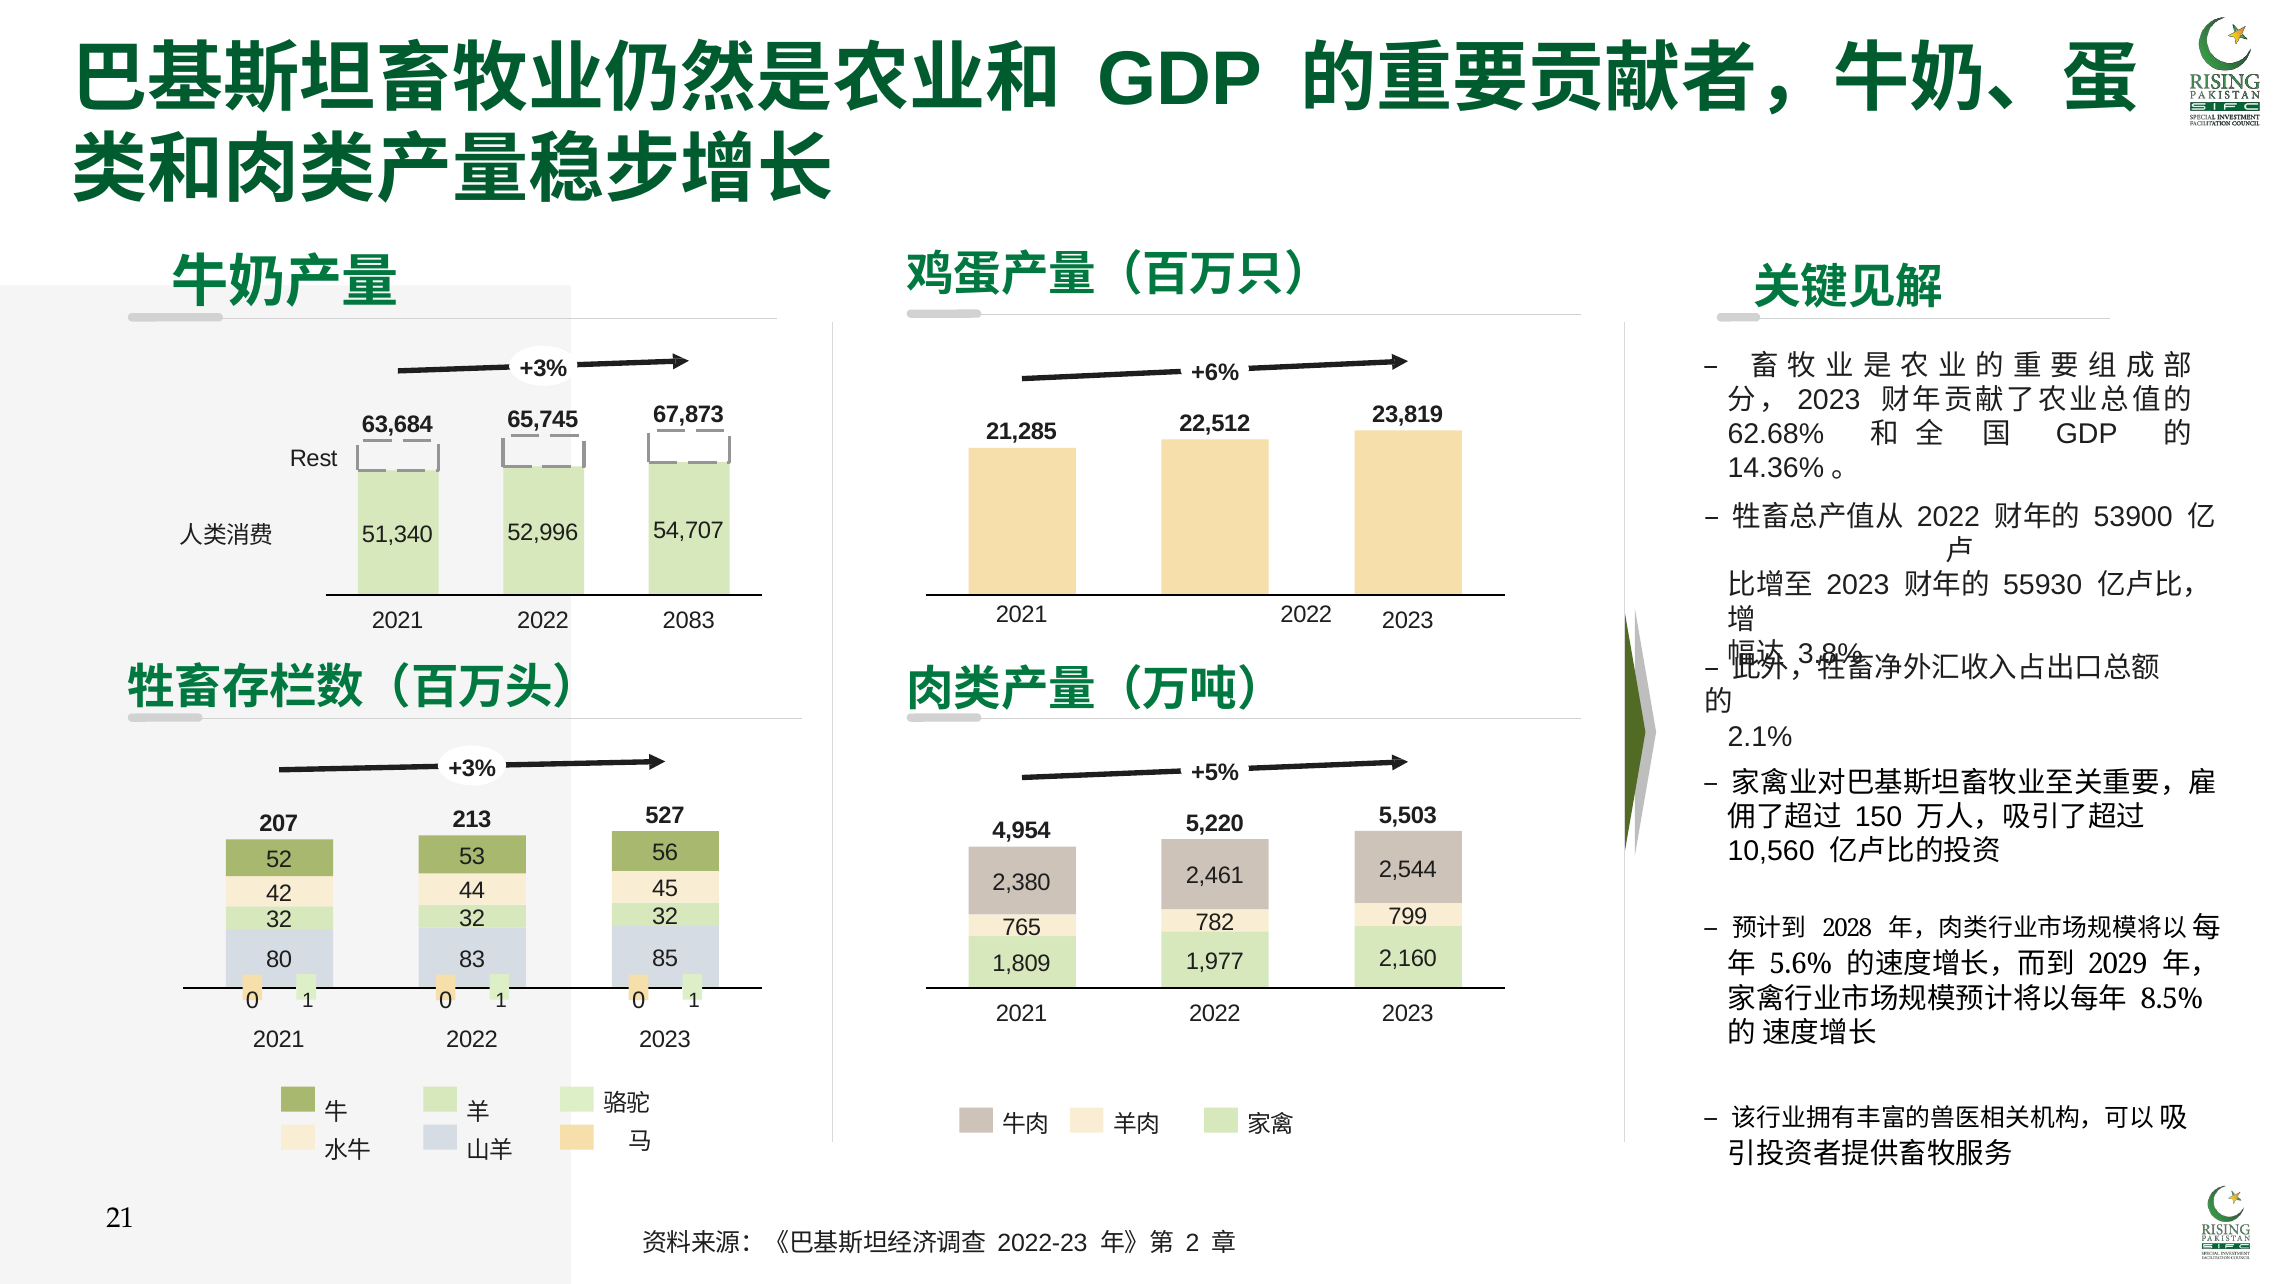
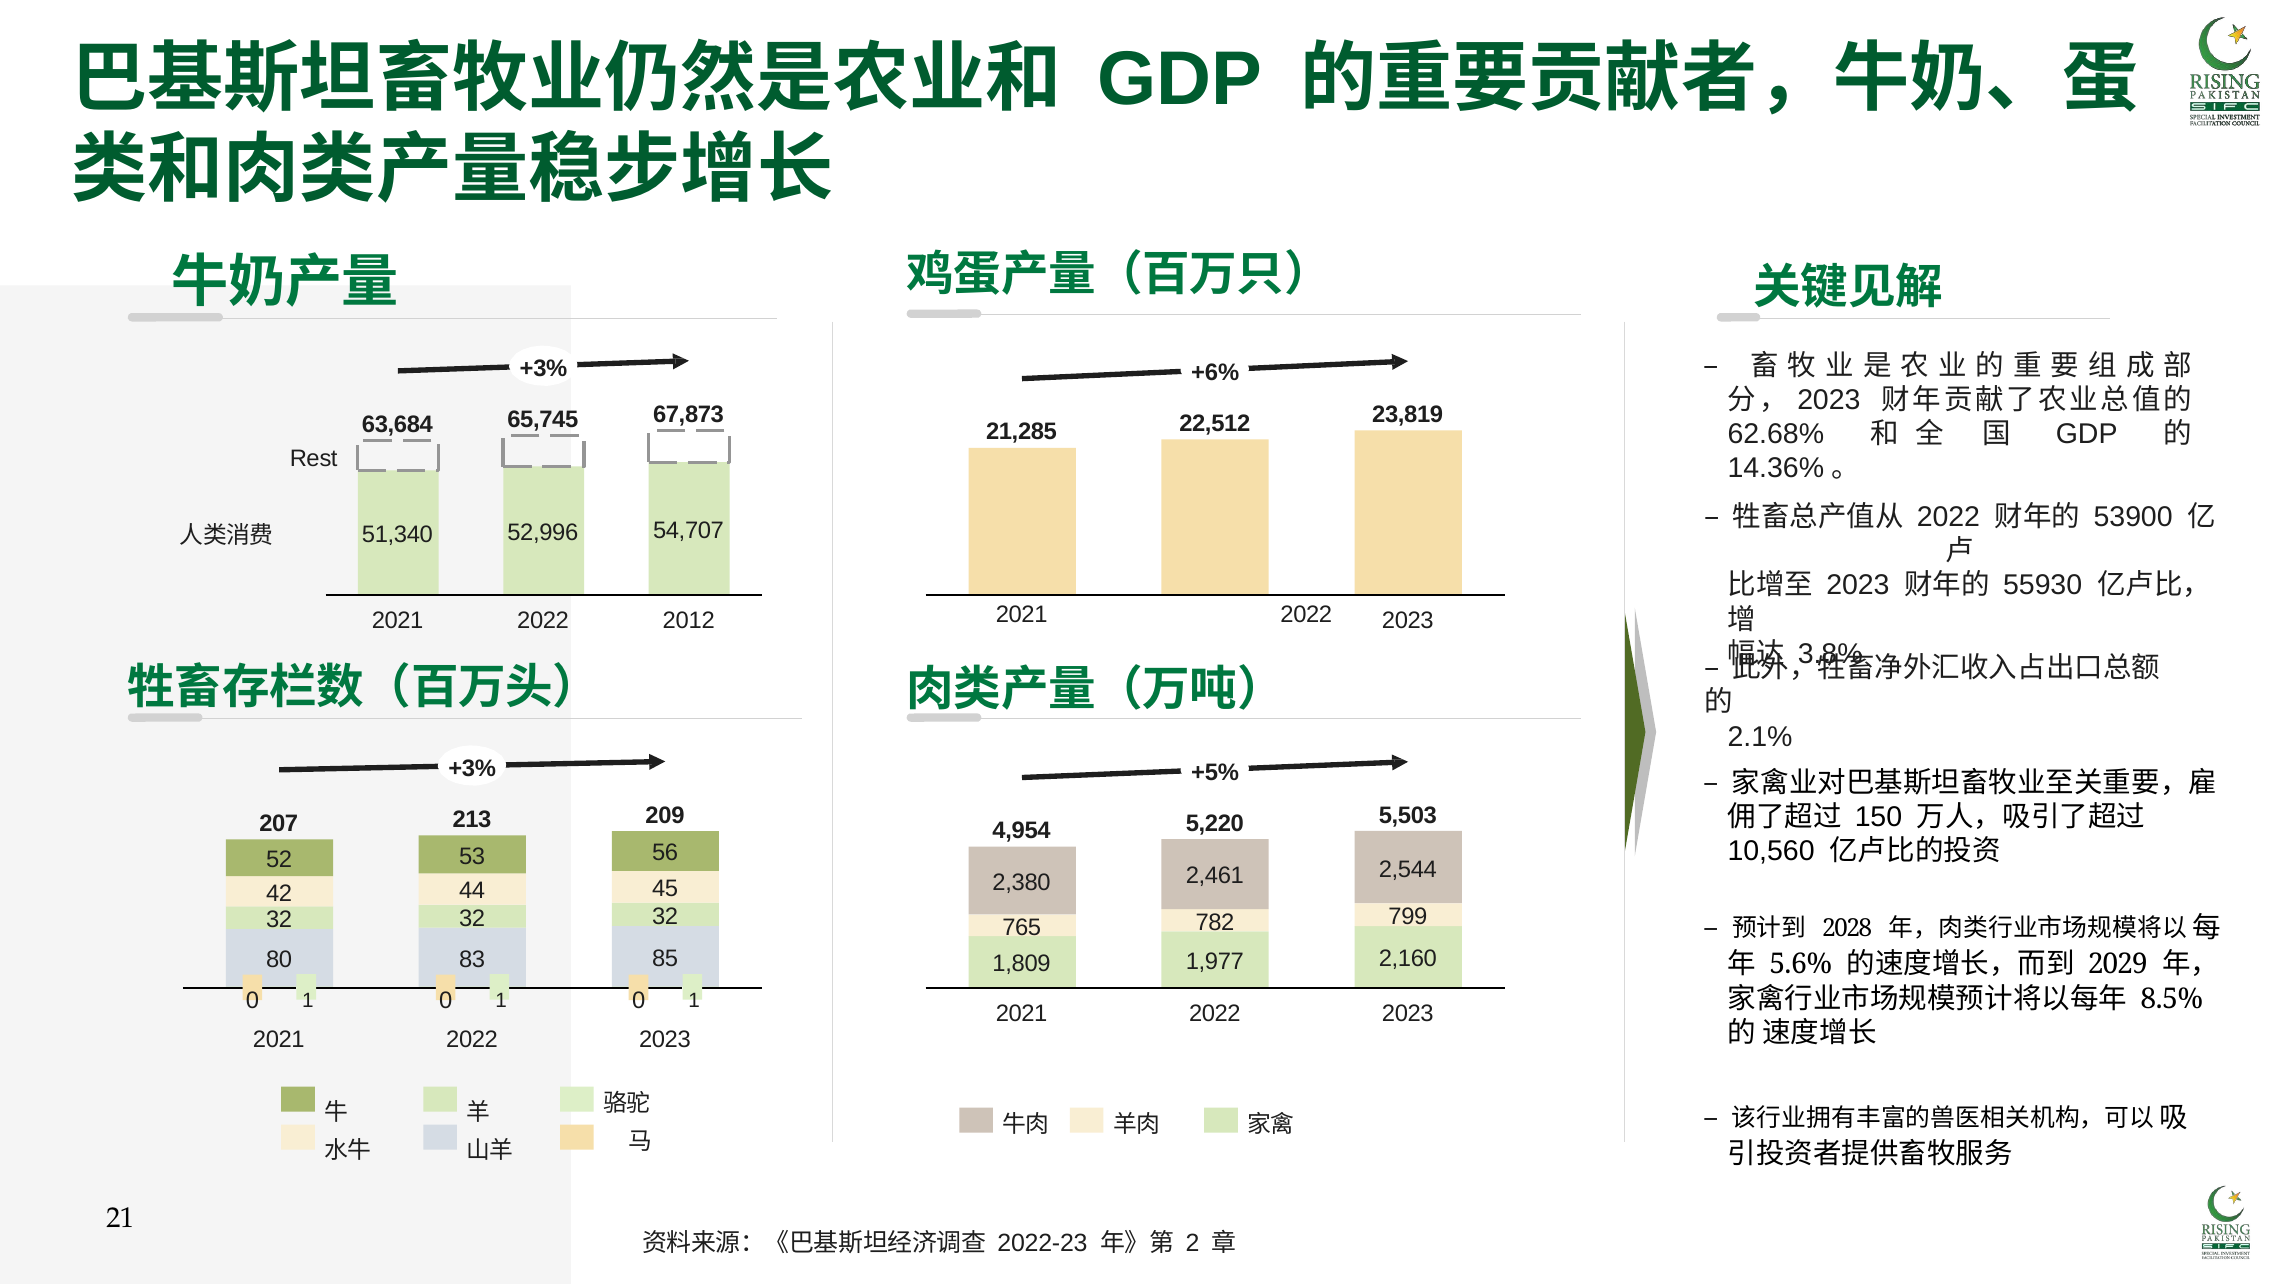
2083: 2083 -> 2012
527: 527 -> 209
